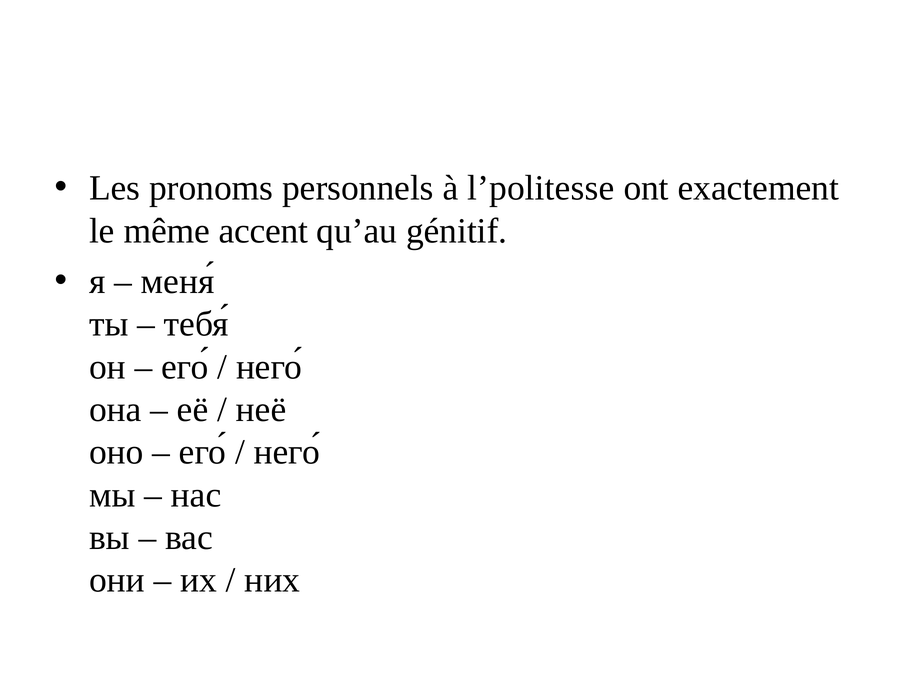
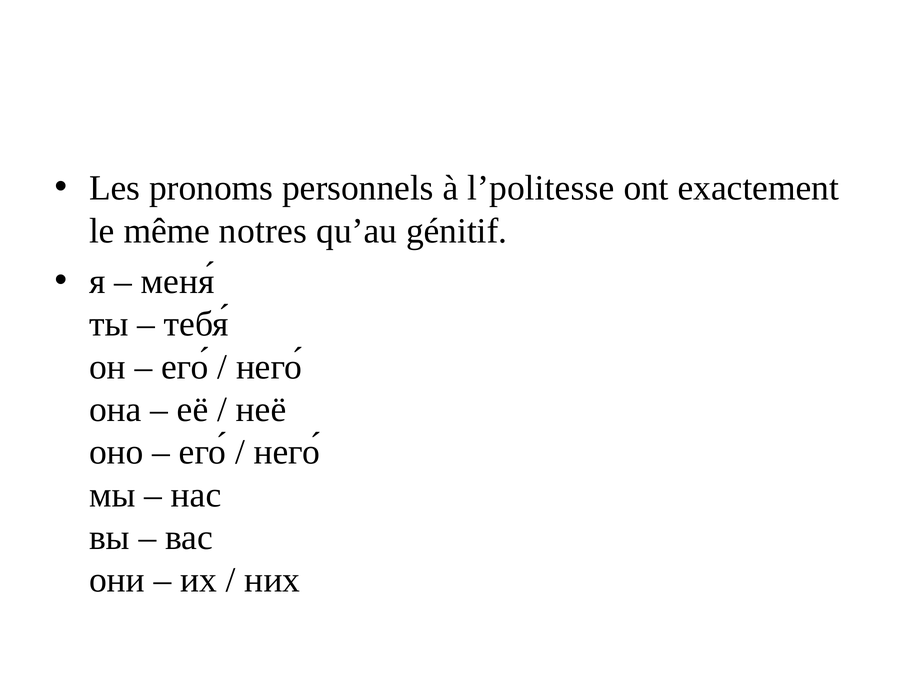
accent: accent -> notres
